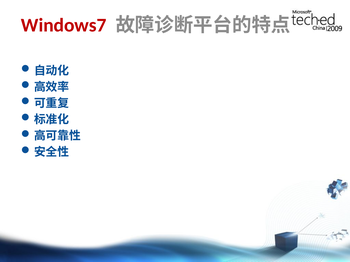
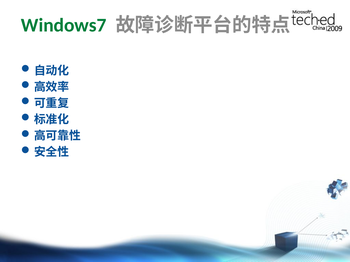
Windows7 colour: red -> green
